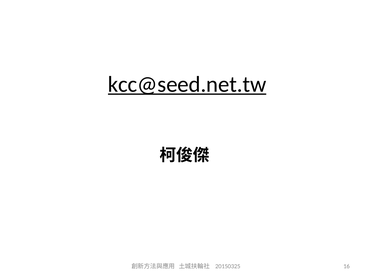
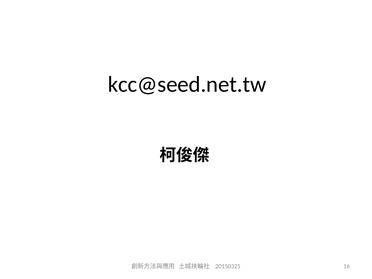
kcc@seed.net.tw underline: present -> none
